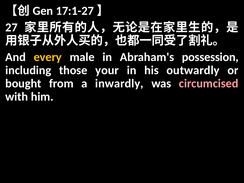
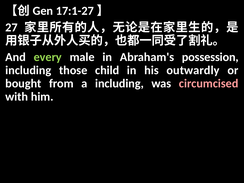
every colour: yellow -> light green
your: your -> child
a inwardly: inwardly -> including
